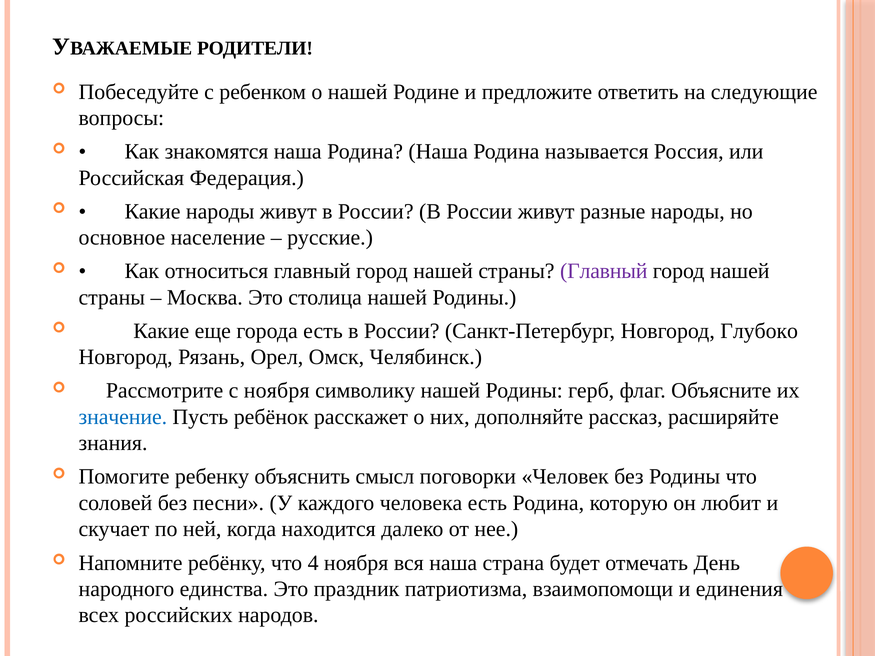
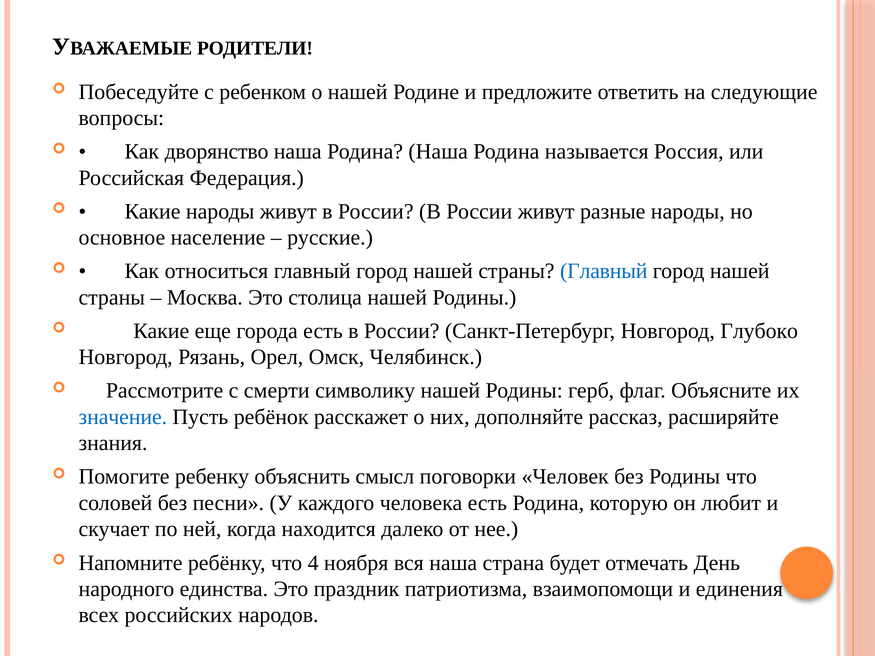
знакомятся: знакомятся -> дворянство
Главный at (604, 271) colour: purple -> blue
с ноября: ноября -> смерти
